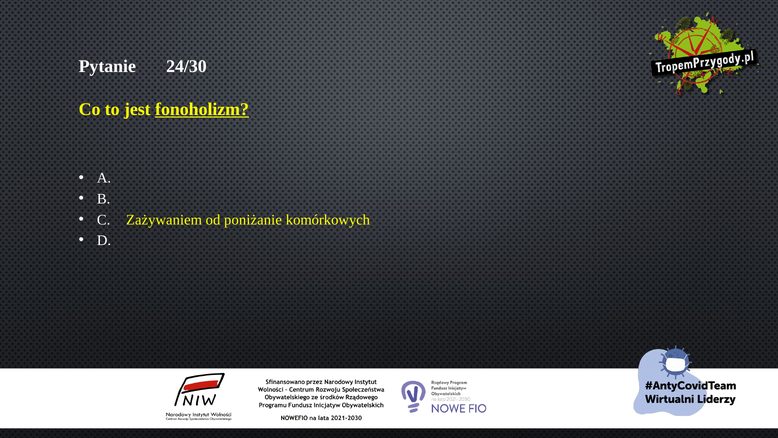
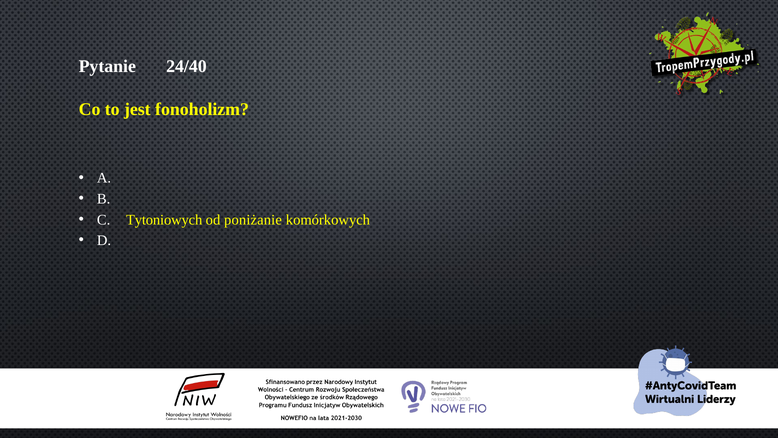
24/30: 24/30 -> 24/40
fonoholizm underline: present -> none
Zażywaniem: Zażywaniem -> Tytoniowych
